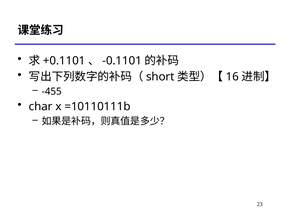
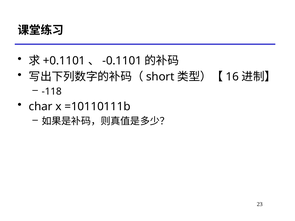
-455: -455 -> -118
